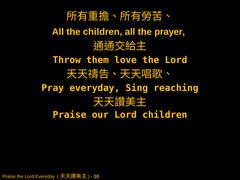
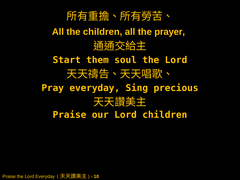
Throw: Throw -> Start
love: love -> soul
reaching: reaching -> precious
